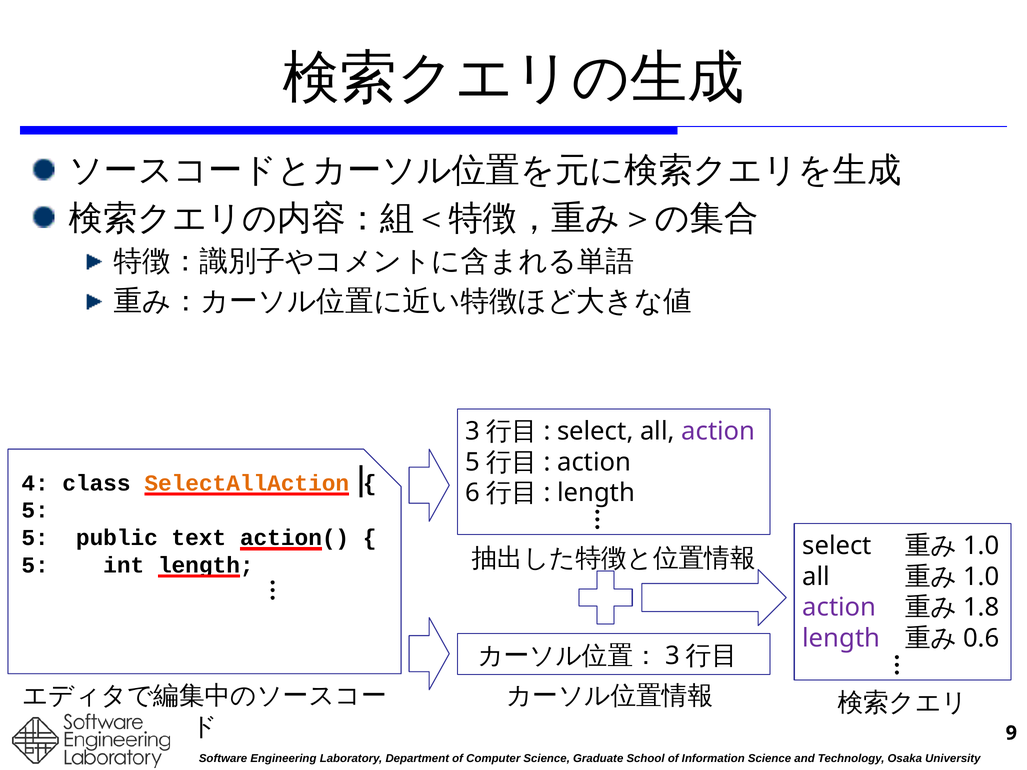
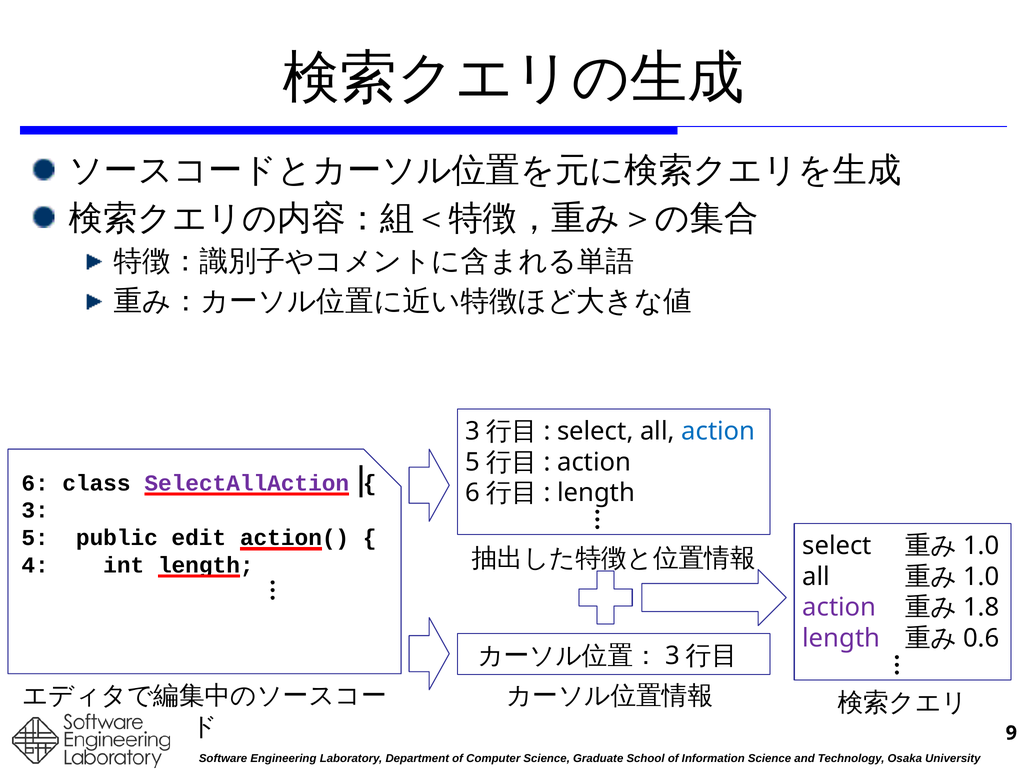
action at (718, 431) colour: purple -> blue
4: 4 -> 6
SelectAllAction colour: orange -> purple
5 at (35, 511): 5 -> 3
text: text -> edit
5 at (35, 565): 5 -> 4
